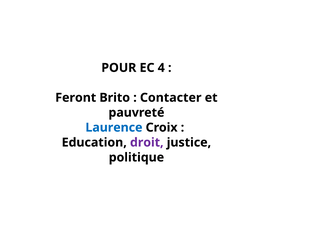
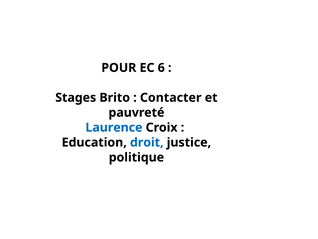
4: 4 -> 6
Feront: Feront -> Stages
droit colour: purple -> blue
